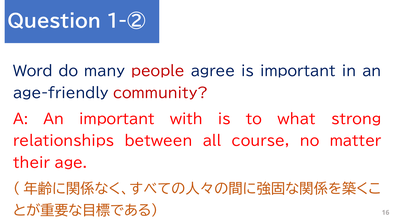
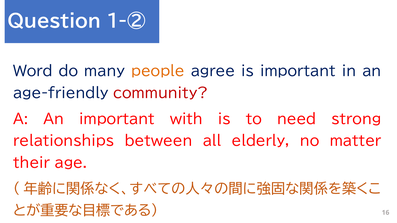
people colour: red -> orange
what: what -> need
course: course -> elderly
